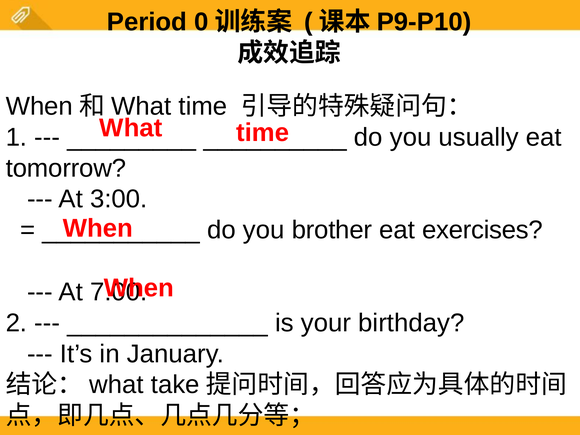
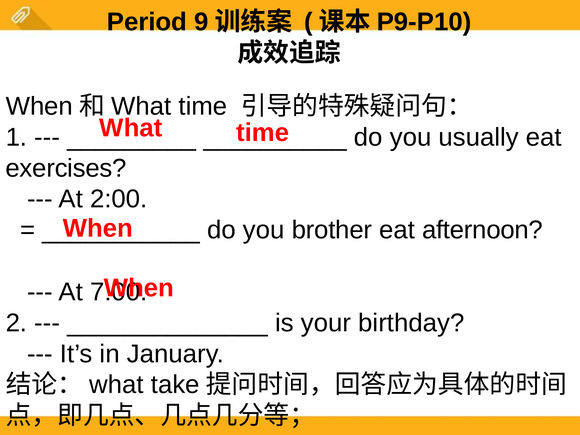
0: 0 -> 9
tomorrow: tomorrow -> exercises
3:00: 3:00 -> 2:00
exercises: exercises -> afternoon
